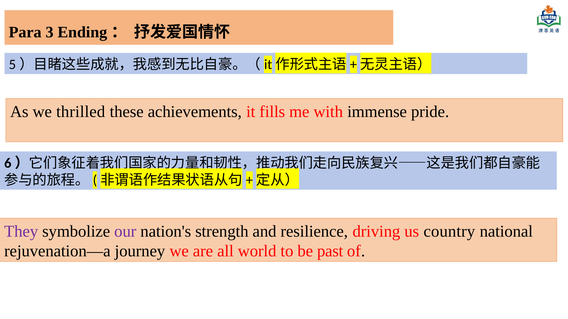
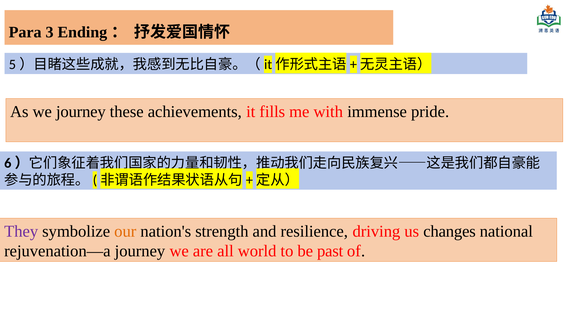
we thrilled: thrilled -> journey
our colour: purple -> orange
country: country -> changes
